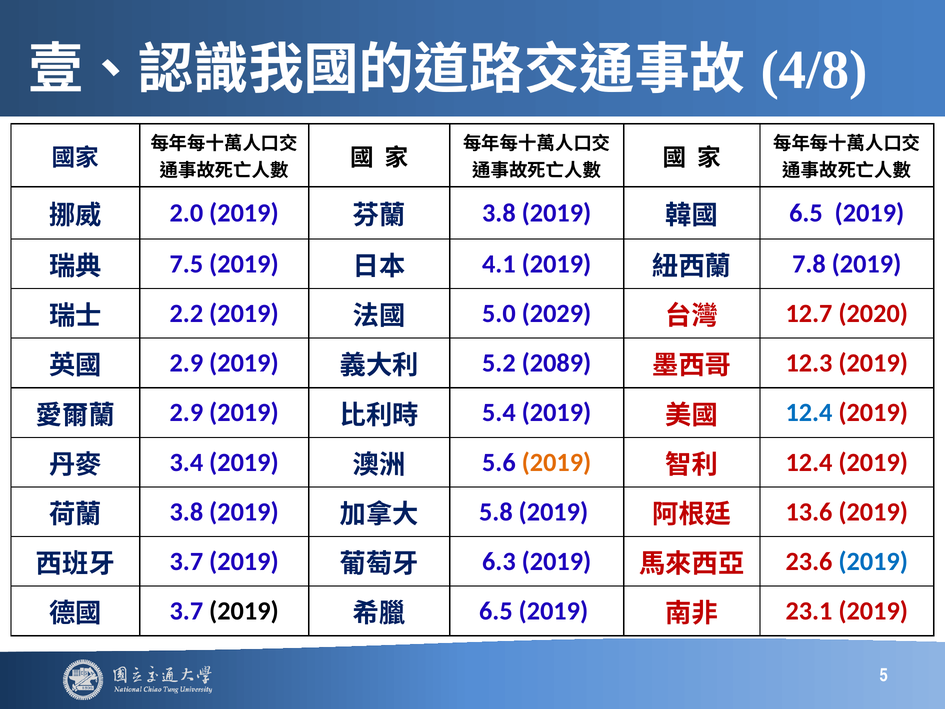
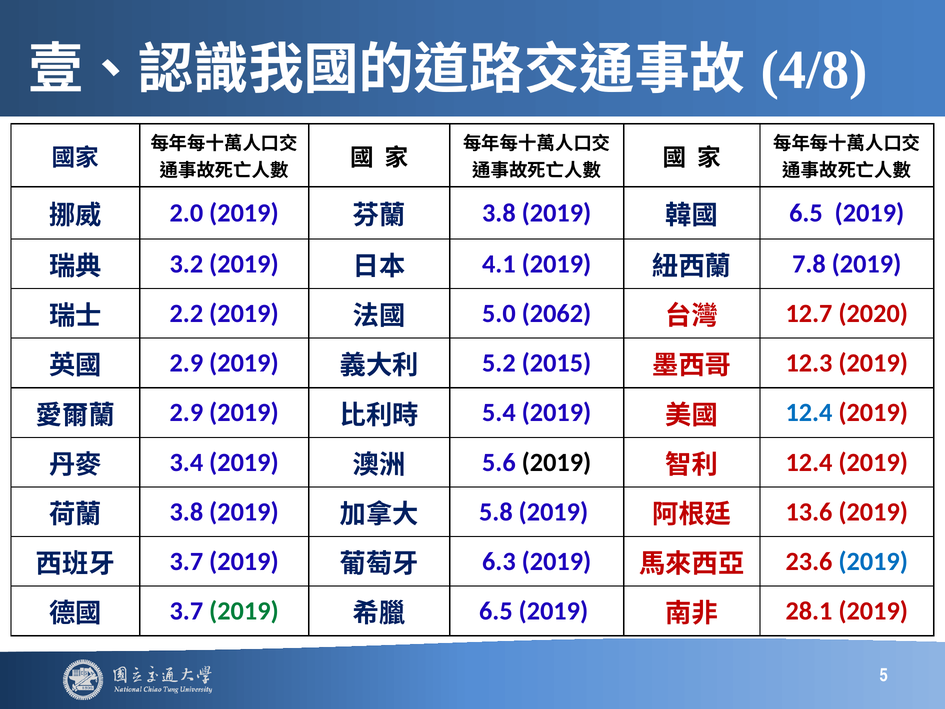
7.5: 7.5 -> 3.2
2029: 2029 -> 2062
2089: 2089 -> 2015
2019 at (556, 462) colour: orange -> black
2019 at (244, 611) colour: black -> green
23.1: 23.1 -> 28.1
